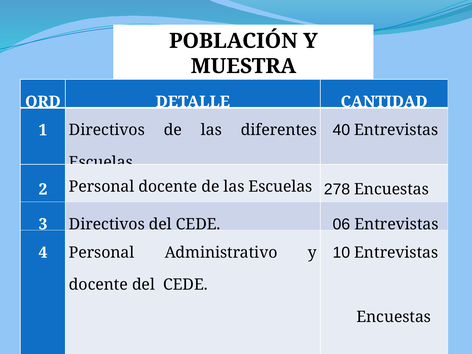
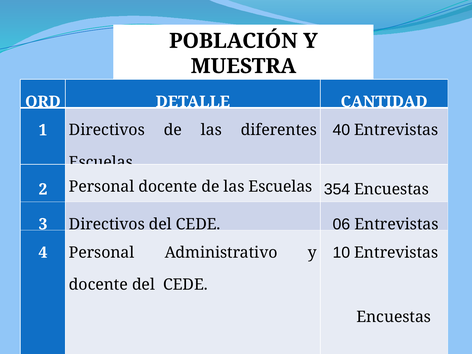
278: 278 -> 354
